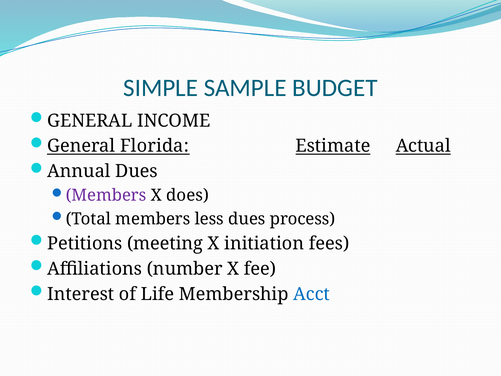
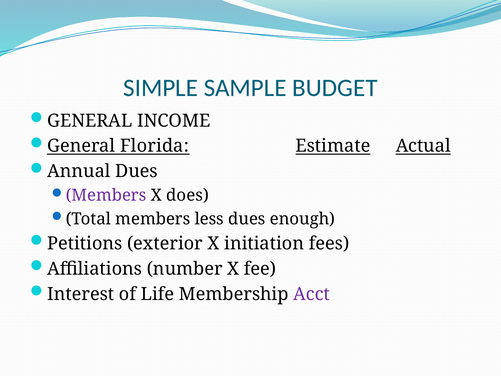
process: process -> enough
meeting: meeting -> exterior
Acct colour: blue -> purple
